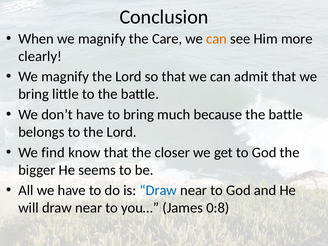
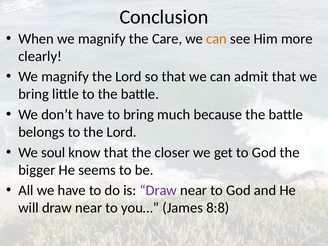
find: find -> soul
Draw at (158, 190) colour: blue -> purple
0:8: 0:8 -> 8:8
